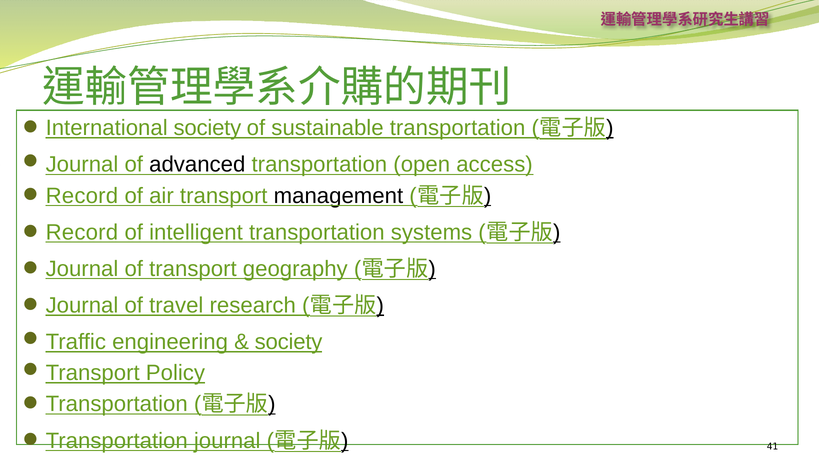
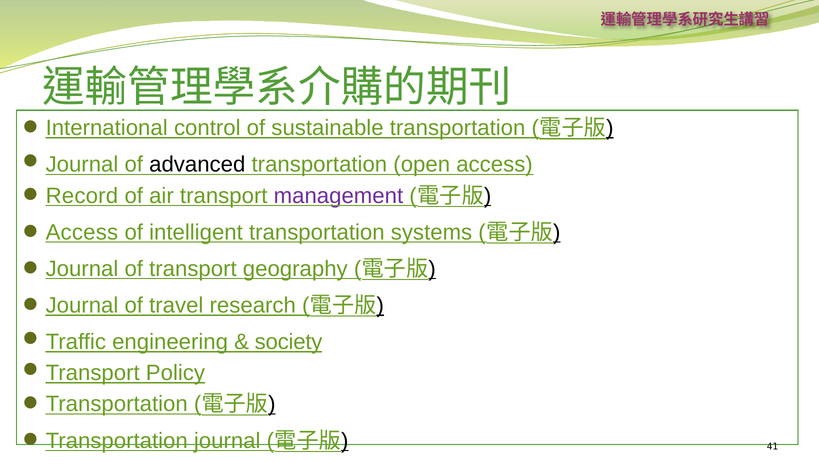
International society: society -> control
management colour: black -> purple
Record at (82, 232): Record -> Access
